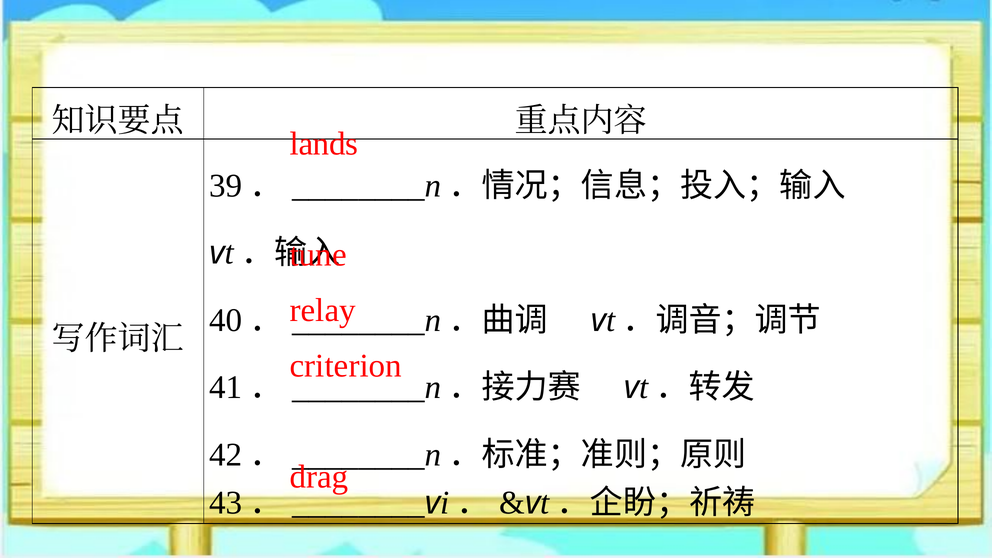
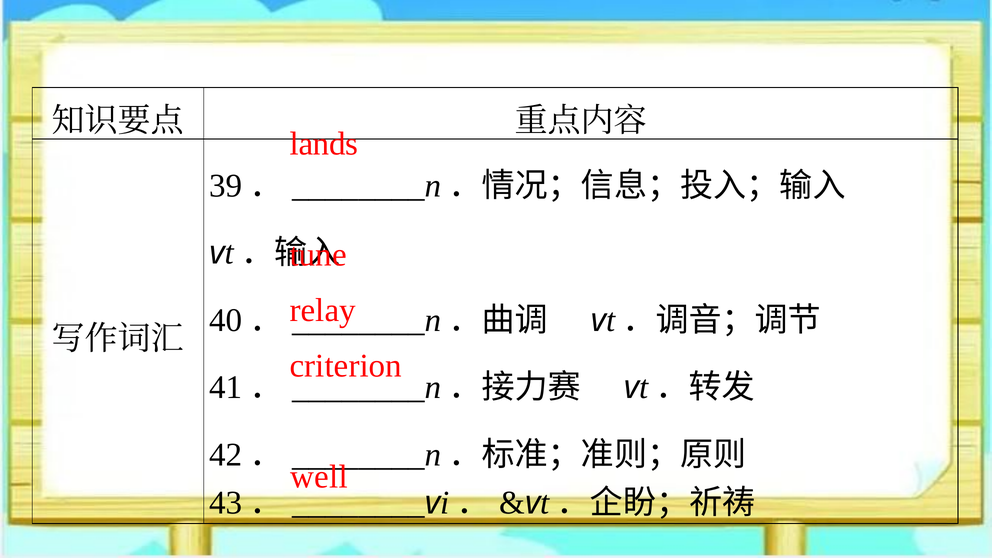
drag: drag -> well
